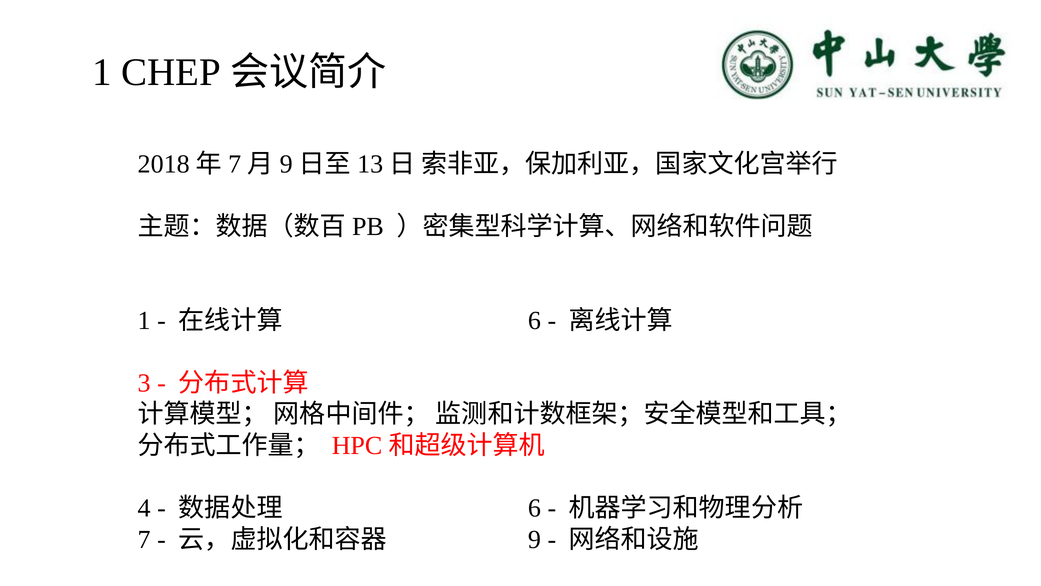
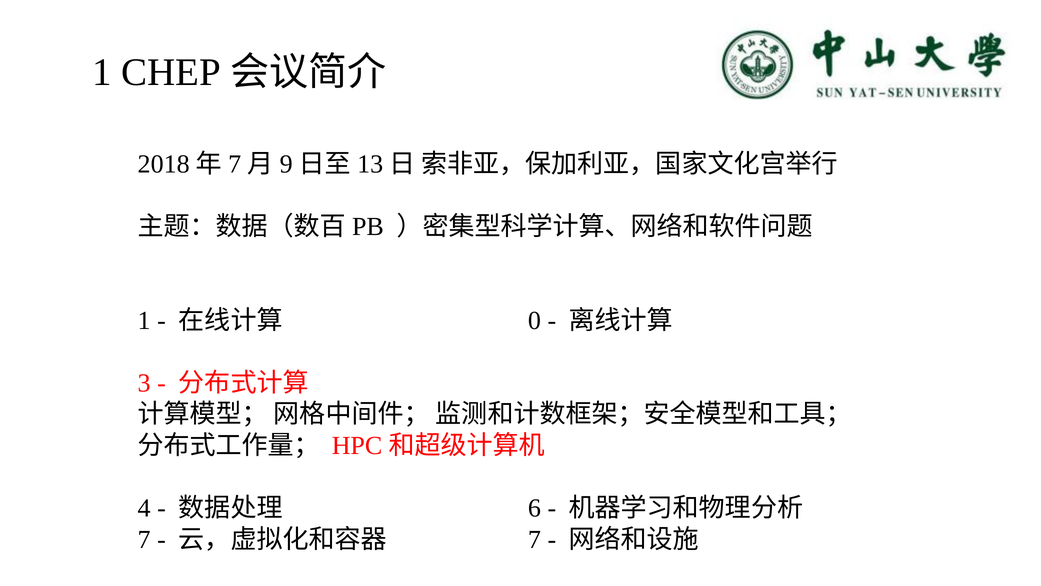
6 at (534, 320): 6 -> 0
9 at (534, 539): 9 -> 7
